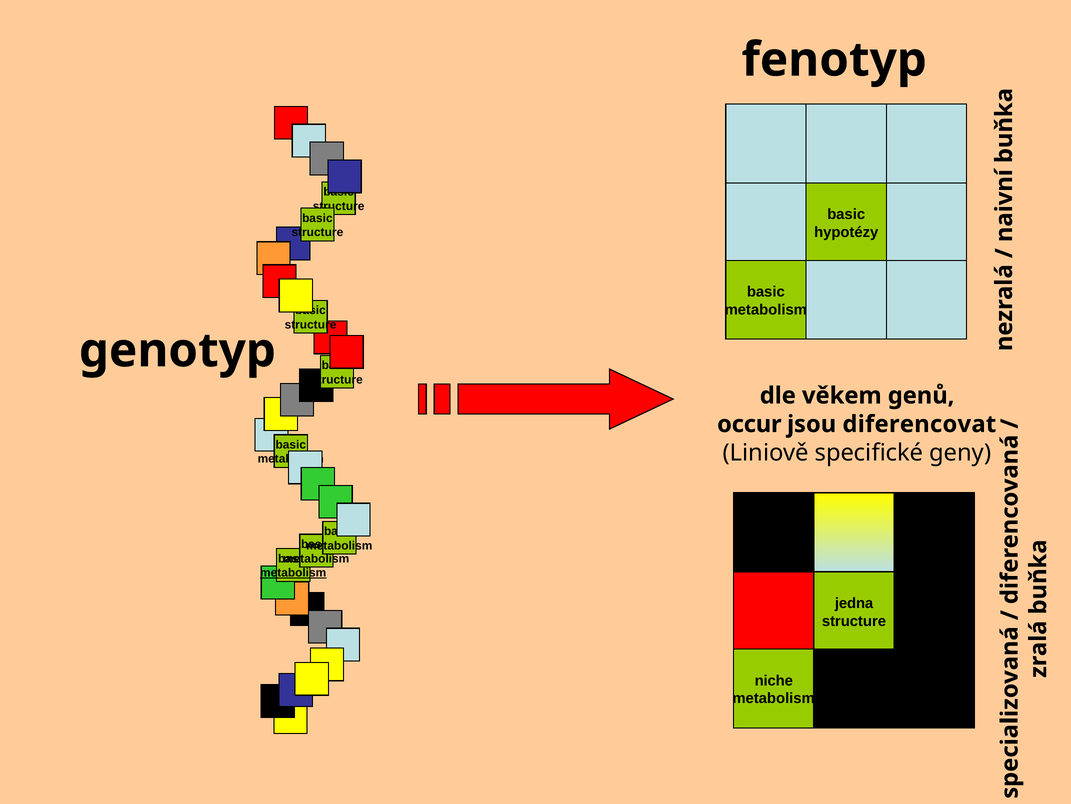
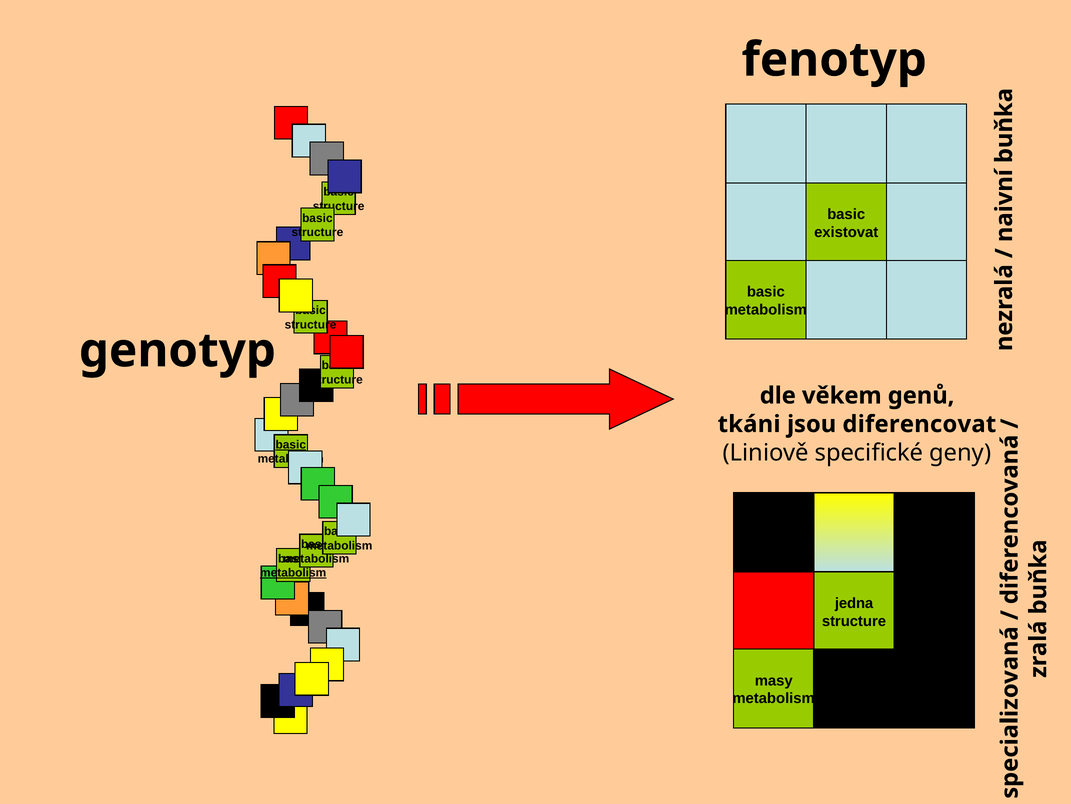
hypotézy: hypotézy -> existovat
occur: occur -> tkáni
basic at (291, 444) underline: none -> present
niche: niche -> masy
